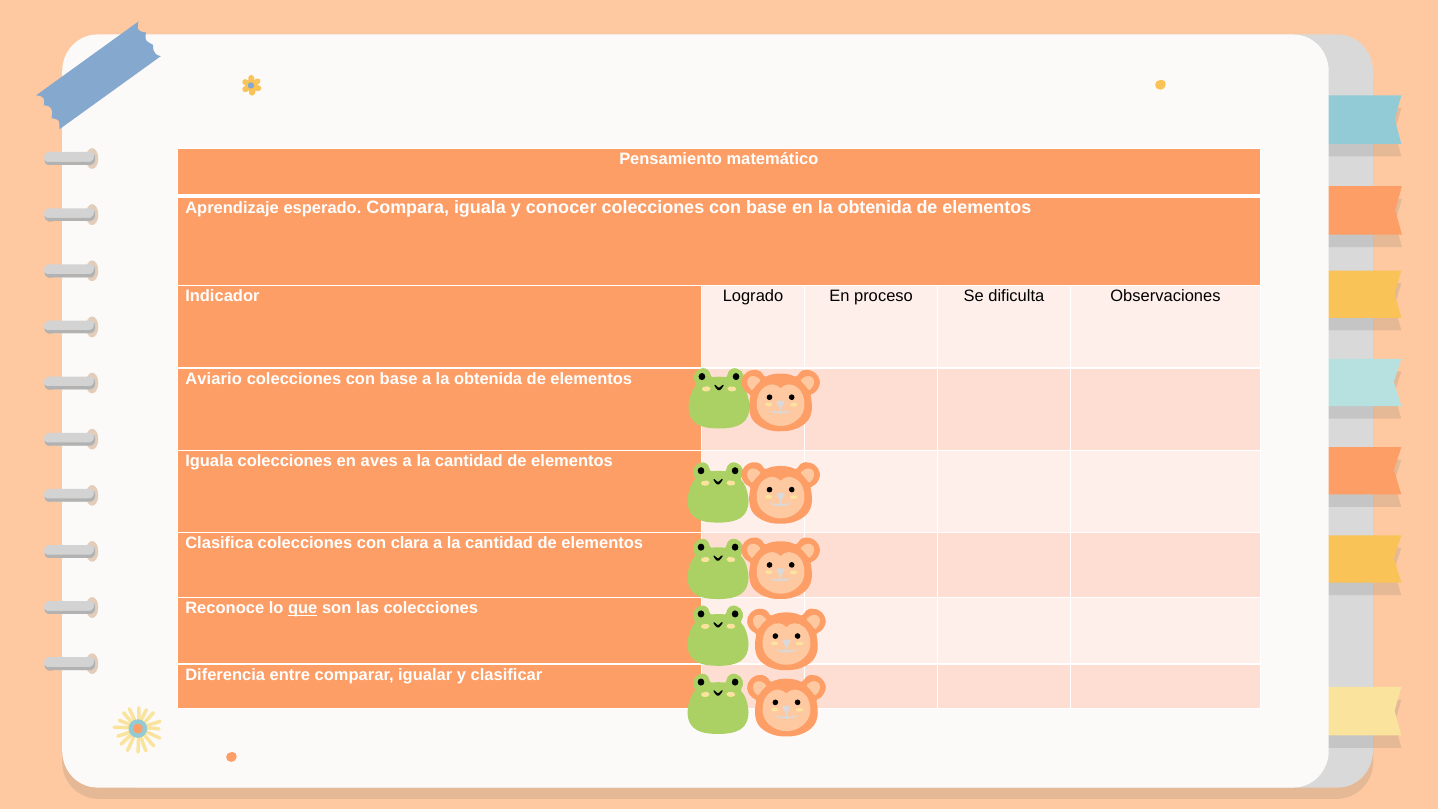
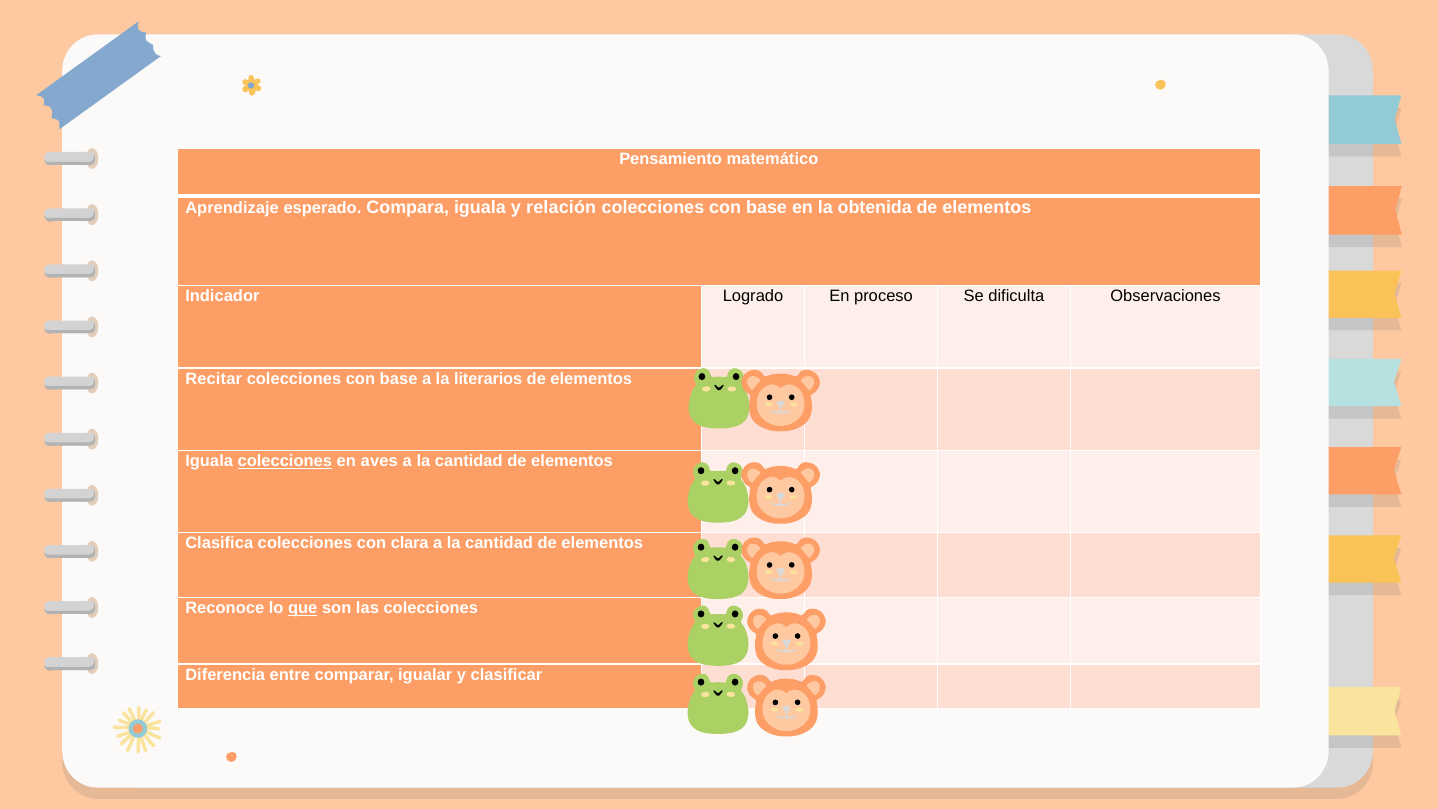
conocer: conocer -> relación
Aviario: Aviario -> Recitar
a la obtenida: obtenida -> literarios
colecciones at (285, 461) underline: none -> present
